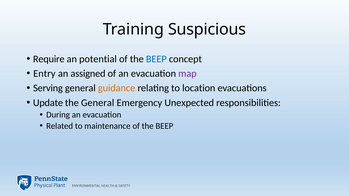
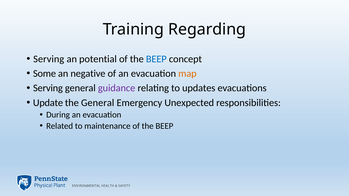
Suspicious: Suspicious -> Regarding
Require at (49, 59): Require -> Serving
Entry: Entry -> Some
assigned: assigned -> negative
map colour: purple -> orange
guidance colour: orange -> purple
location: location -> updates
